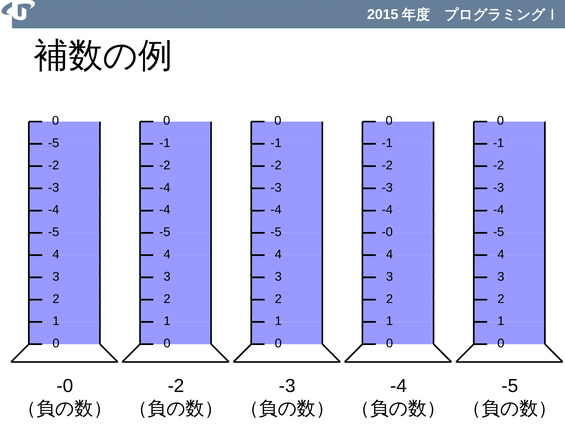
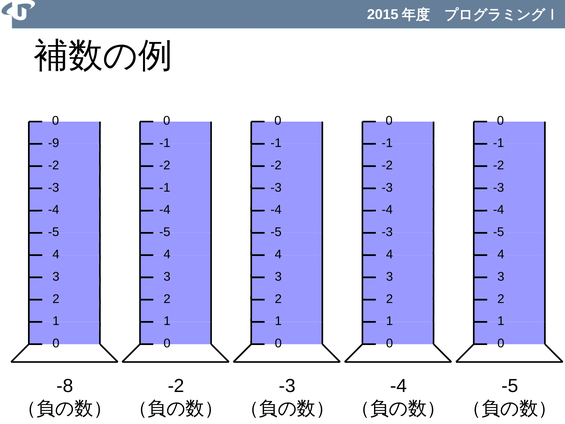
-5 at (54, 143): -5 -> -9
-4 at (165, 187): -4 -> -1
-0 at (387, 232): -0 -> -3
-0 at (65, 386): -0 -> -8
